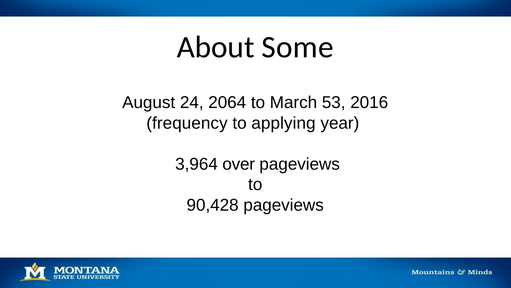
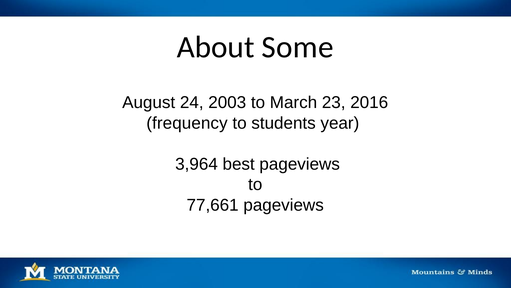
2064: 2064 -> 2003
53: 53 -> 23
applying: applying -> students
over: over -> best
90,428: 90,428 -> 77,661
